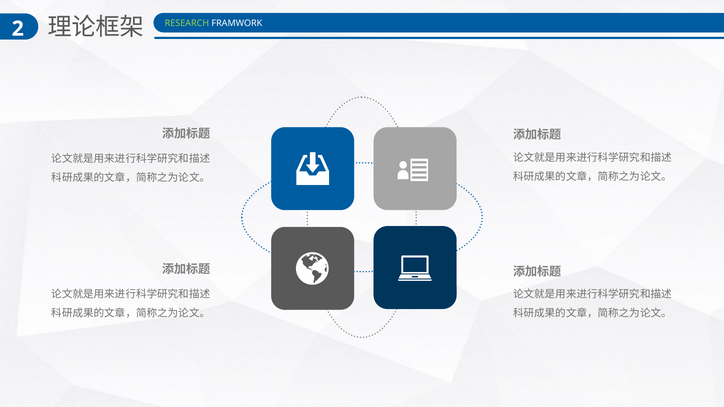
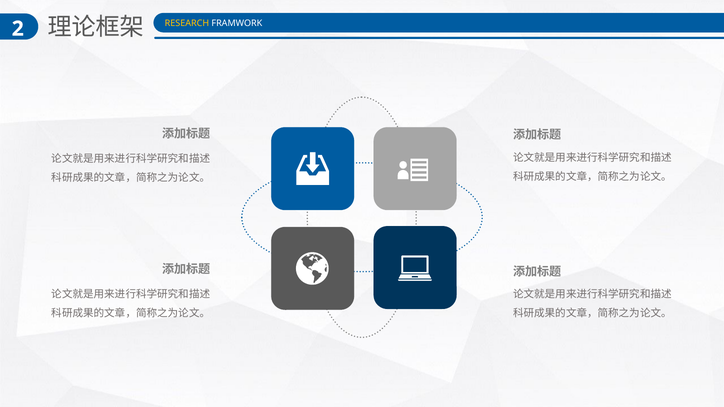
RESEARCH colour: light green -> yellow
